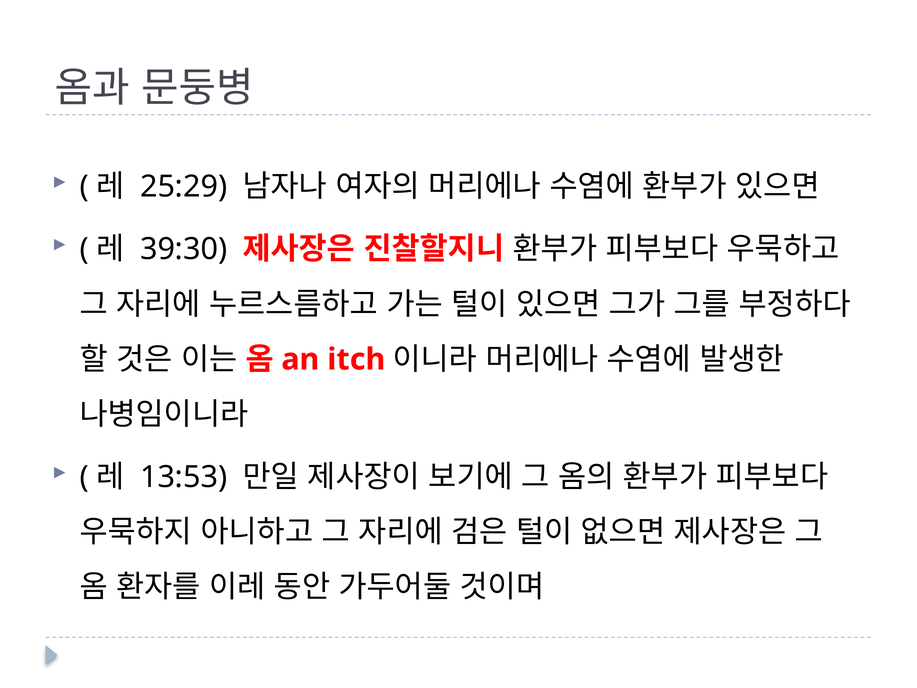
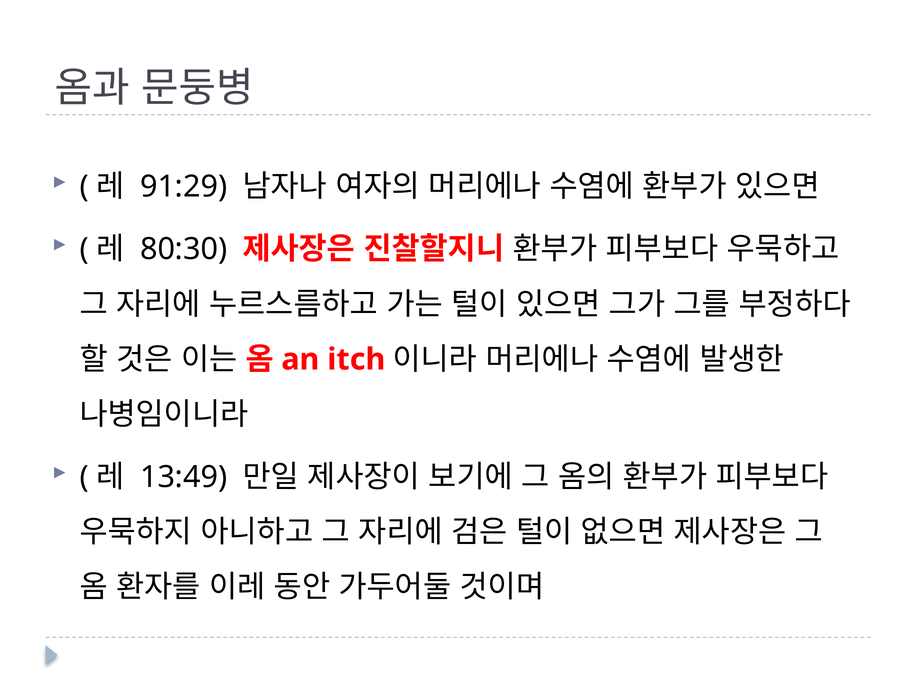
25:29: 25:29 -> 91:29
39:30: 39:30 -> 80:30
13:53: 13:53 -> 13:49
